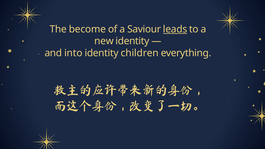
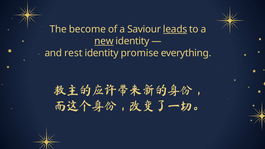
new underline: none -> present
into: into -> rest
children: children -> promise
